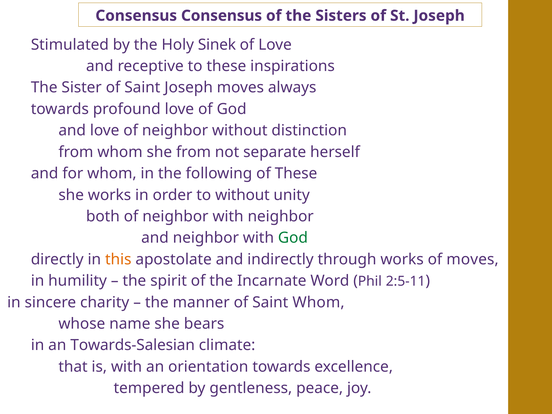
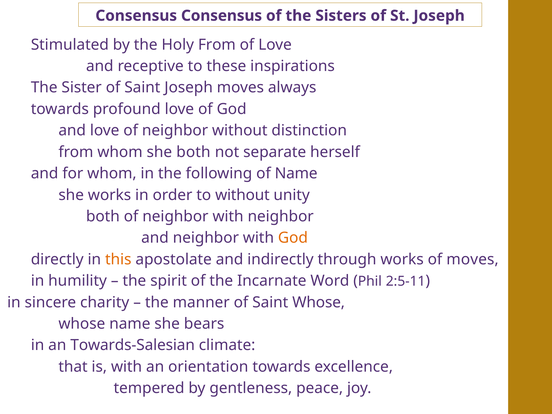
Holy Sinek: Sinek -> From
she from: from -> both
of These: These -> Name
God at (293, 238) colour: green -> orange
Saint Whom: Whom -> Whose
